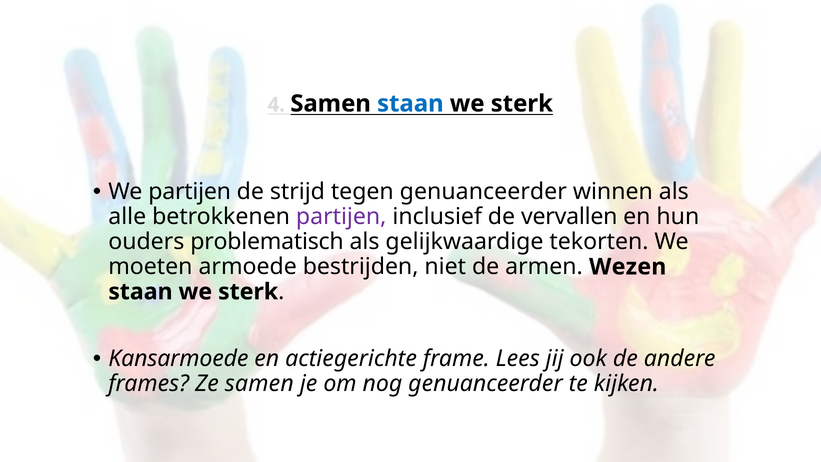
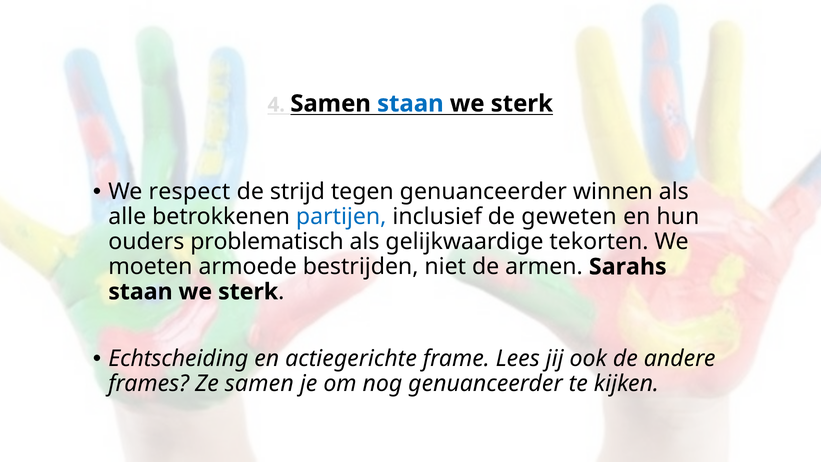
We partijen: partijen -> respect
partijen at (341, 217) colour: purple -> blue
vervallen: vervallen -> geweten
Wezen: Wezen -> Sarahs
Kansarmoede: Kansarmoede -> Echtscheiding
